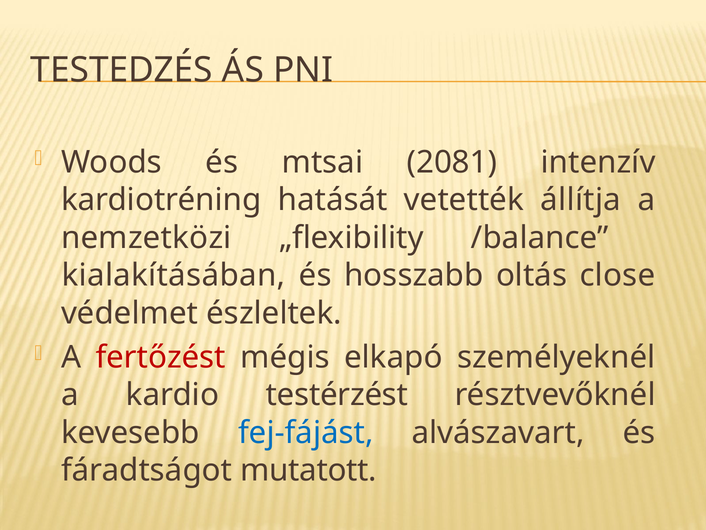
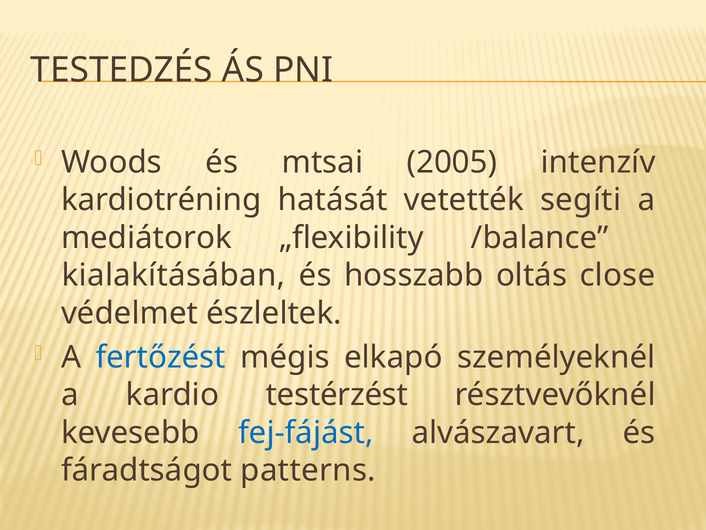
2081: 2081 -> 2005
állítja: állítja -> segíti
nemzetközi: nemzetközi -> mediátorok
fertőzést colour: red -> blue
mutatott: mutatott -> patterns
